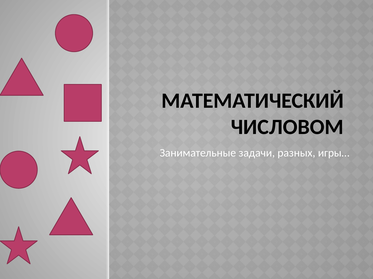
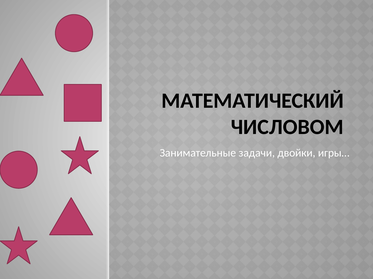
разных: разных -> двойки
